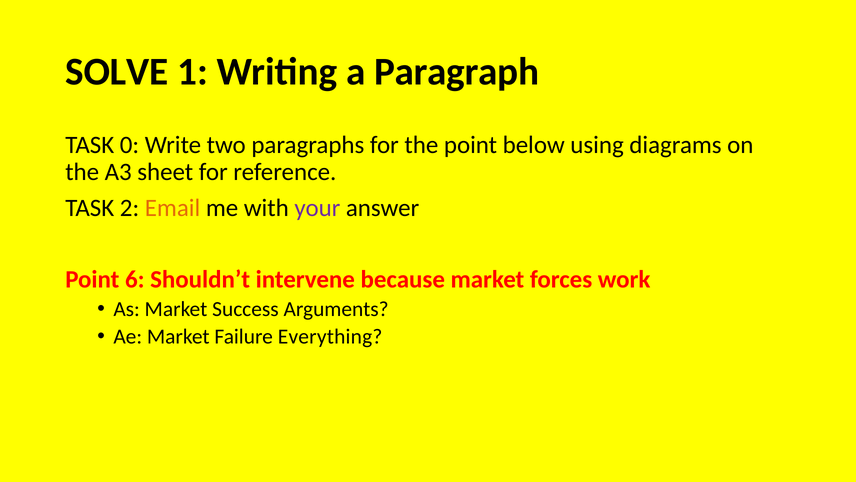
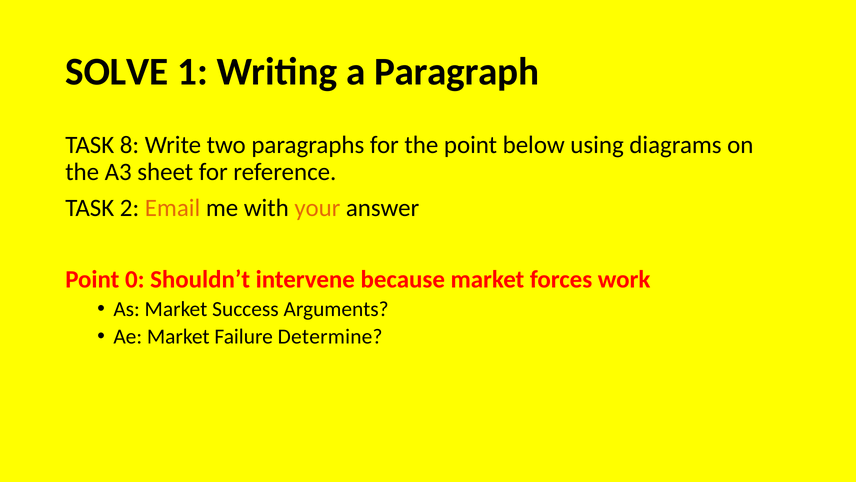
0: 0 -> 8
your colour: purple -> orange
6: 6 -> 0
Everything: Everything -> Determine
